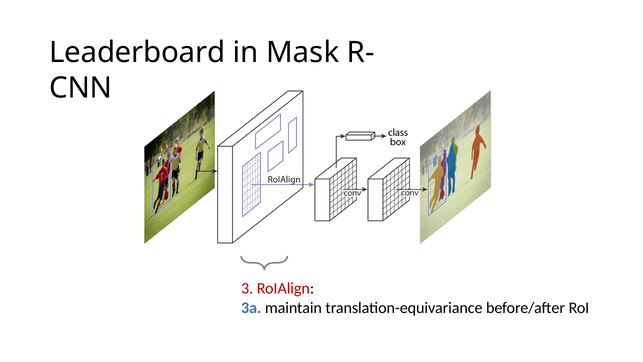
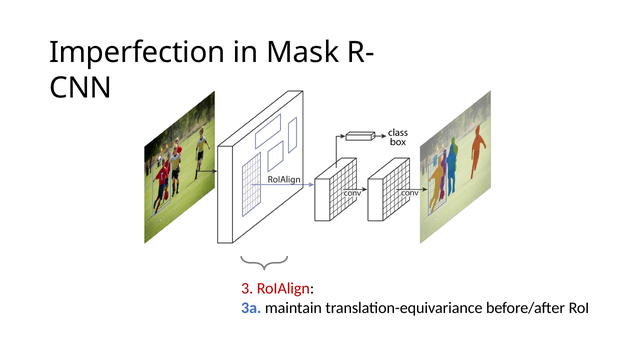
Leaderboard: Leaderboard -> Imperfection
